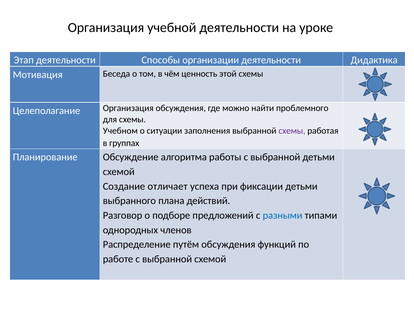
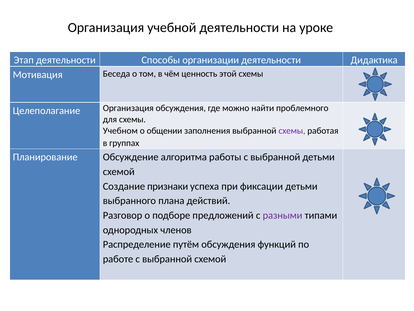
ситуации: ситуации -> общении
отличает: отличает -> признаки
разными colour: blue -> purple
